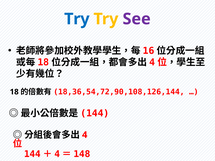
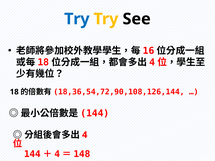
See colour: purple -> black
